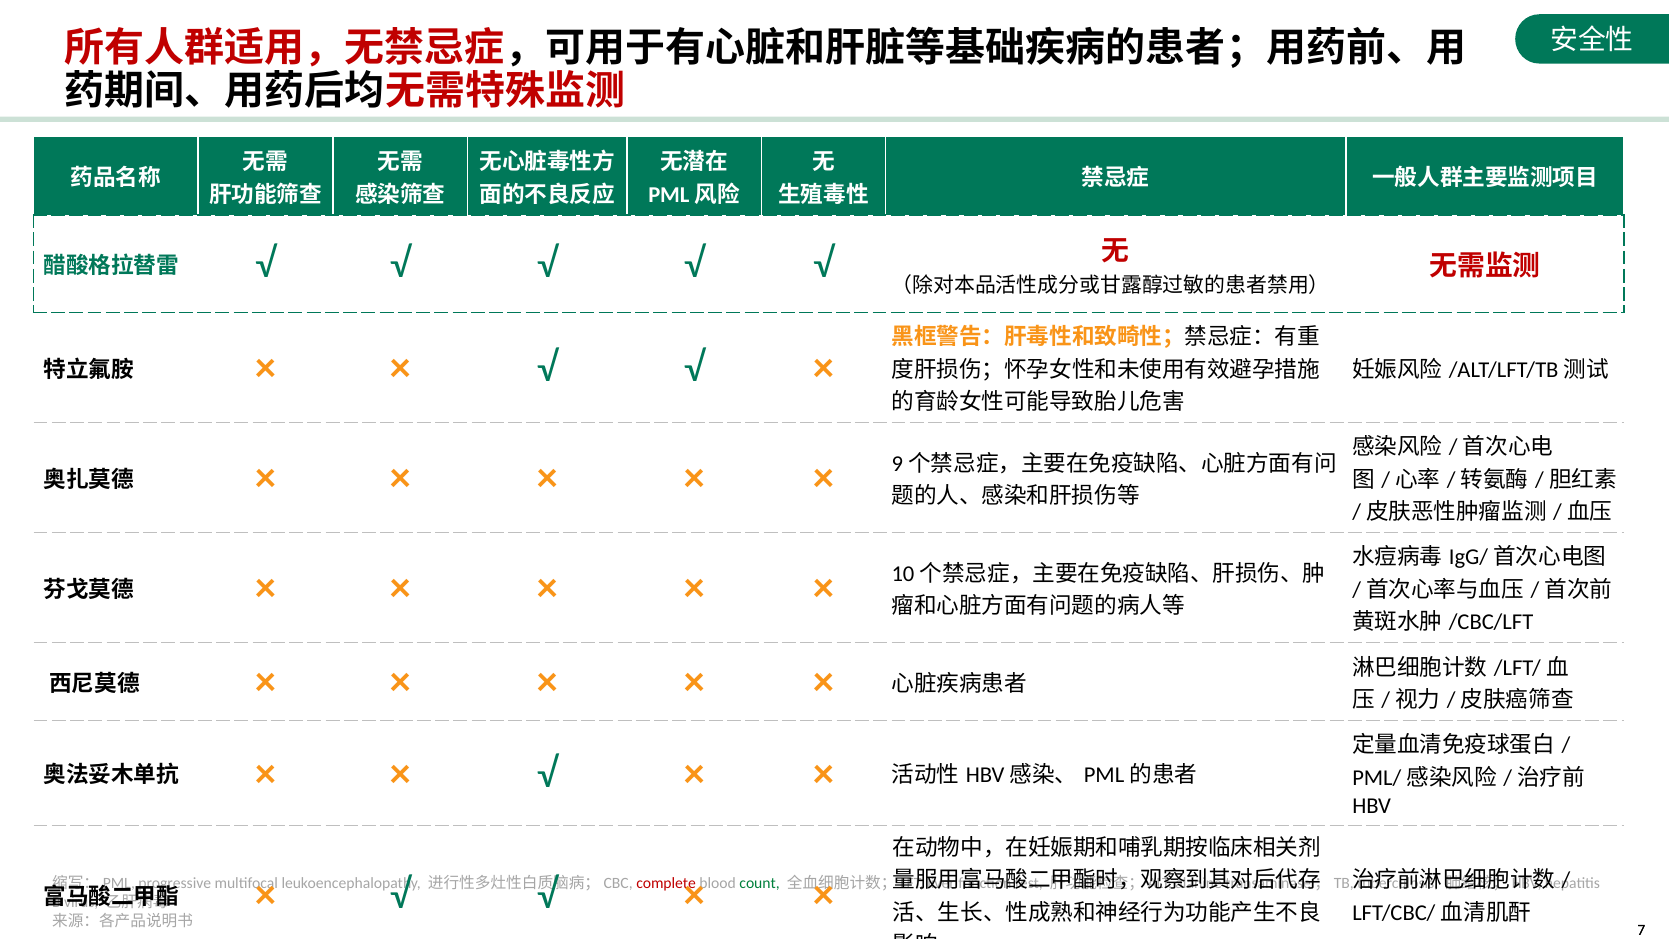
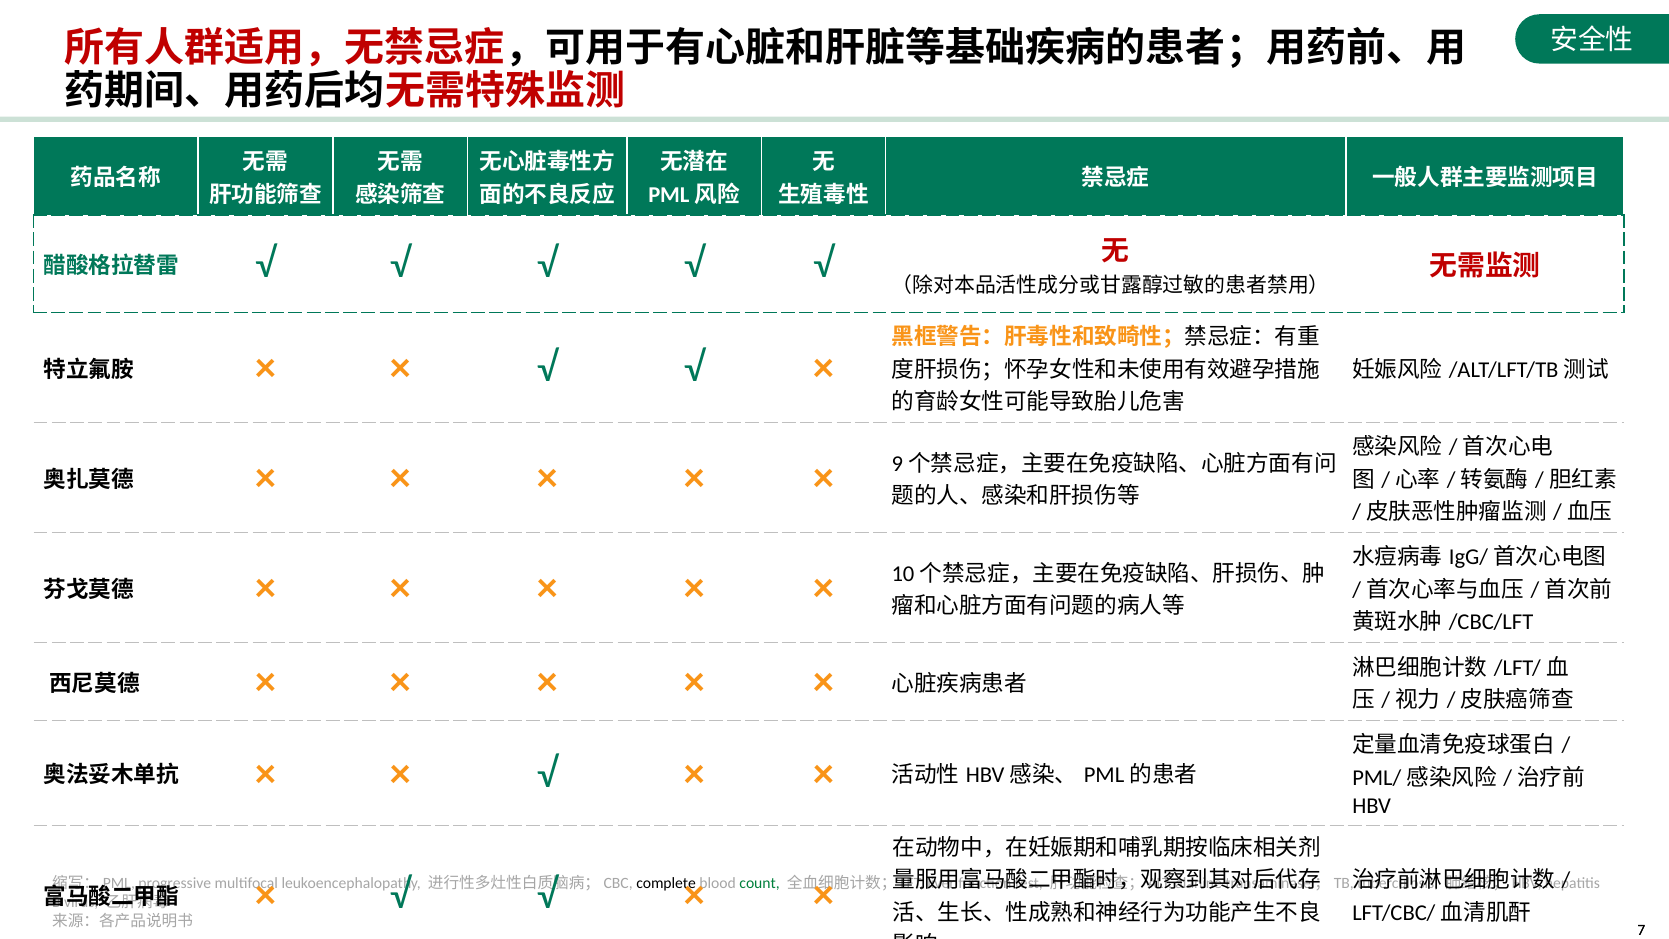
complete colour: red -> black
